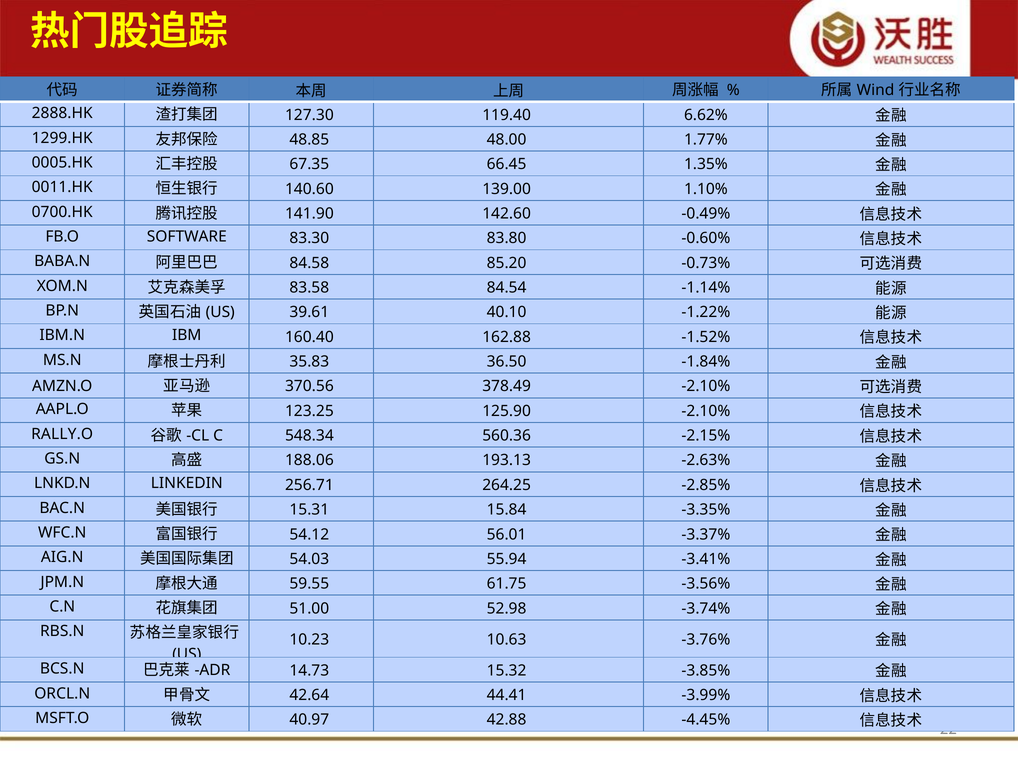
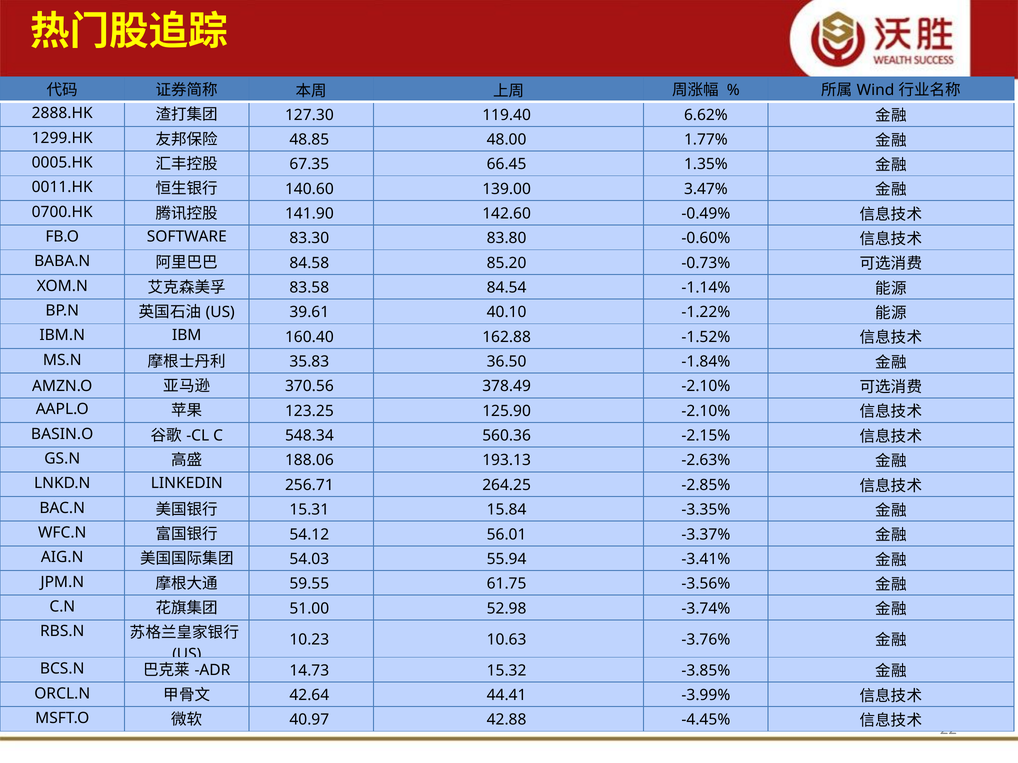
1.10%: 1.10% -> 3.47%
RALLY.O: RALLY.O -> BASIN.O
